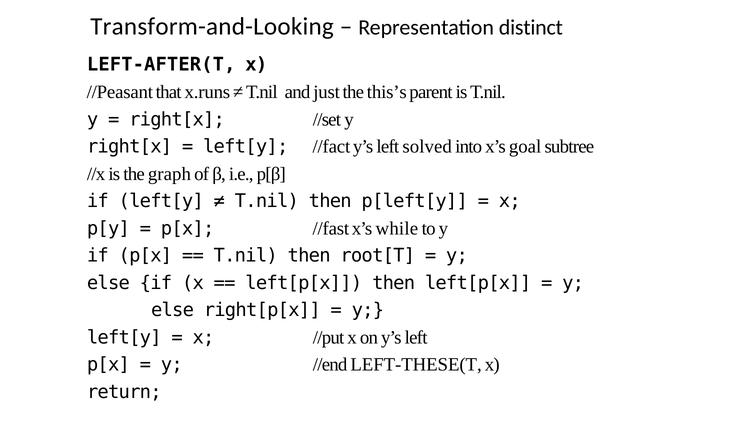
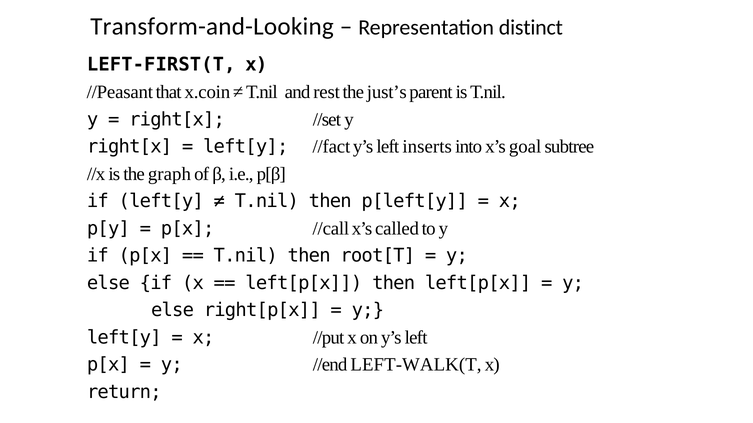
LEFT-AFTER(T: LEFT-AFTER(T -> LEFT-FIRST(T
x.runs: x.runs -> x.coin
just: just -> rest
this’s: this’s -> just’s
solved: solved -> inserts
//fast: //fast -> //call
while: while -> called
LEFT-THESE(T: LEFT-THESE(T -> LEFT-WALK(T
